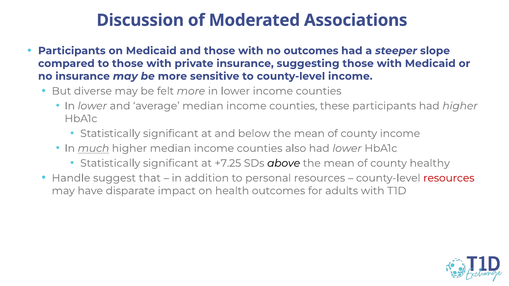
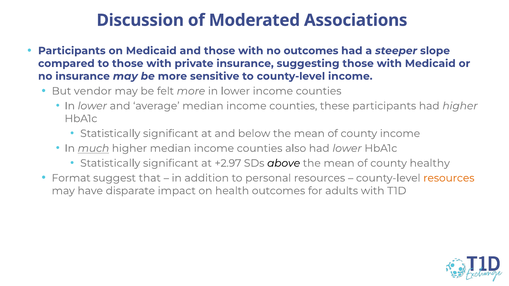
diverse: diverse -> vendor
+7.25: +7.25 -> +2.97
Handle: Handle -> Format
resources at (449, 178) colour: red -> orange
